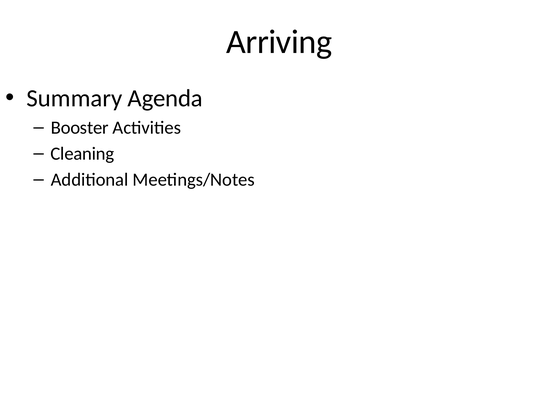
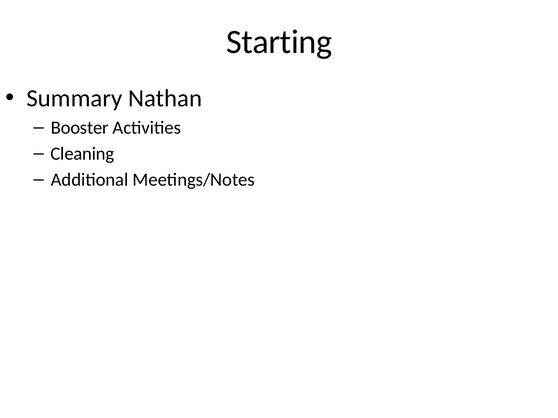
Arriving: Arriving -> Starting
Agenda: Agenda -> Nathan
